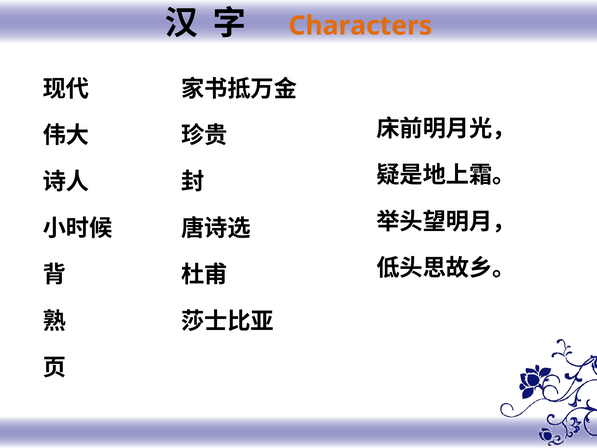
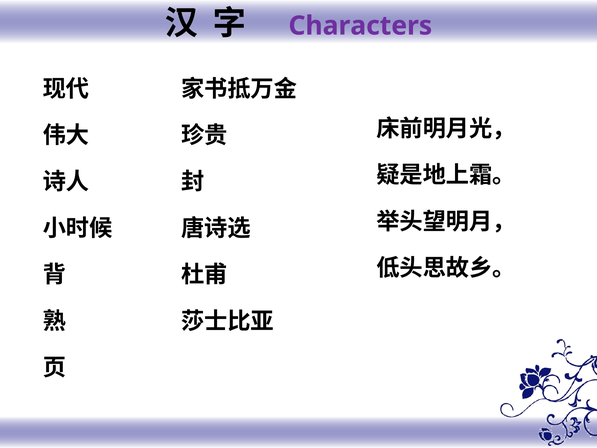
Characters colour: orange -> purple
